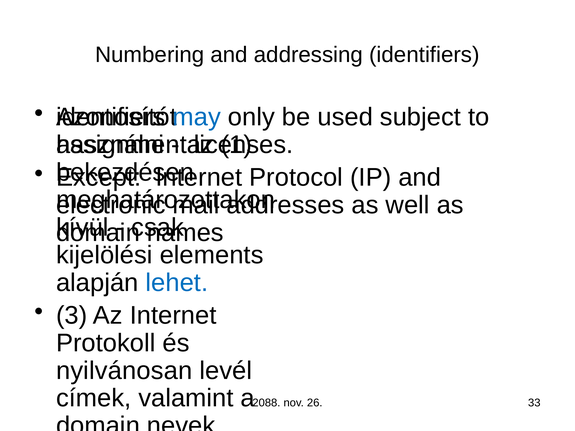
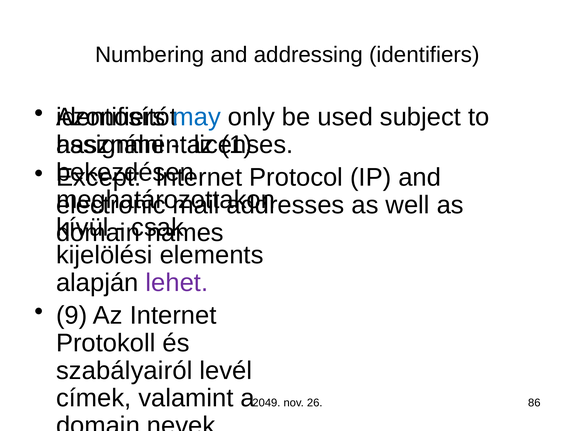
lehet colour: blue -> purple
3: 3 -> 9
nyilvánosan: nyilvánosan -> szabályairól
2088: 2088 -> 2049
33: 33 -> 86
